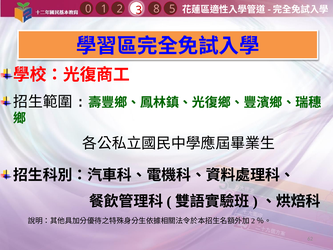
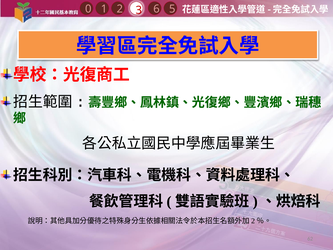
8: 8 -> 6
